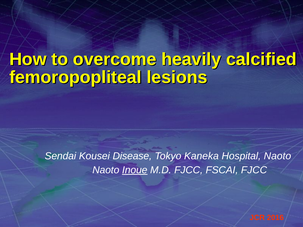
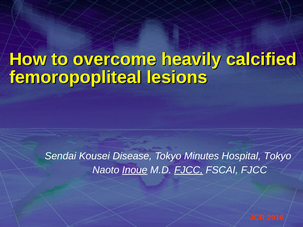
Kaneka: Kaneka -> Minutes
Hospital Naoto: Naoto -> Tokyo
FJCC at (189, 170) underline: none -> present
